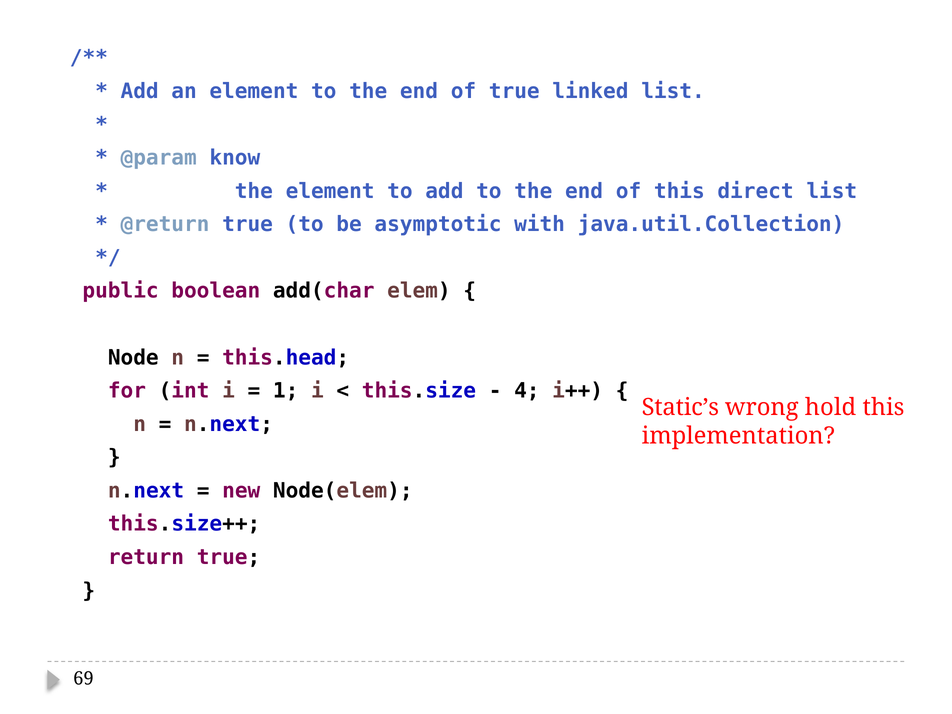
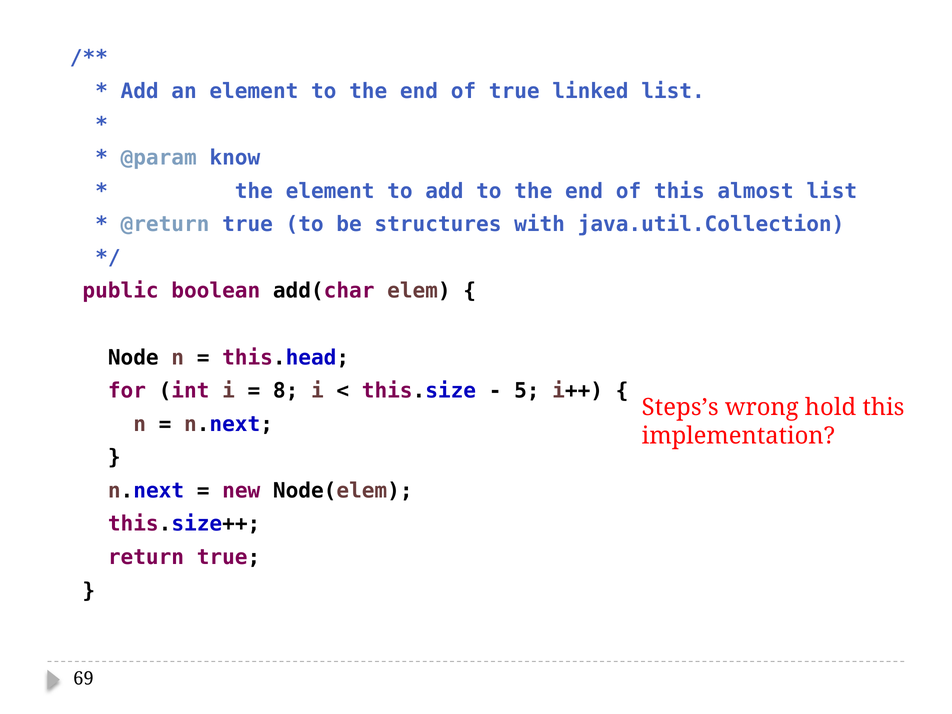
direct: direct -> almost
asymptotic: asymptotic -> structures
1: 1 -> 8
4: 4 -> 5
Static’s: Static’s -> Steps’s
